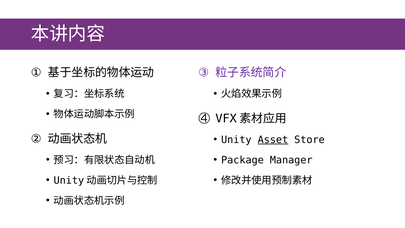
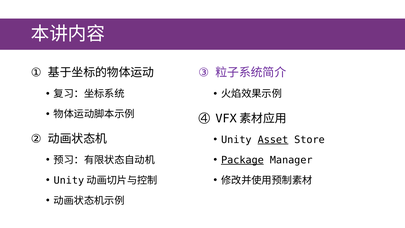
Package underline: none -> present
